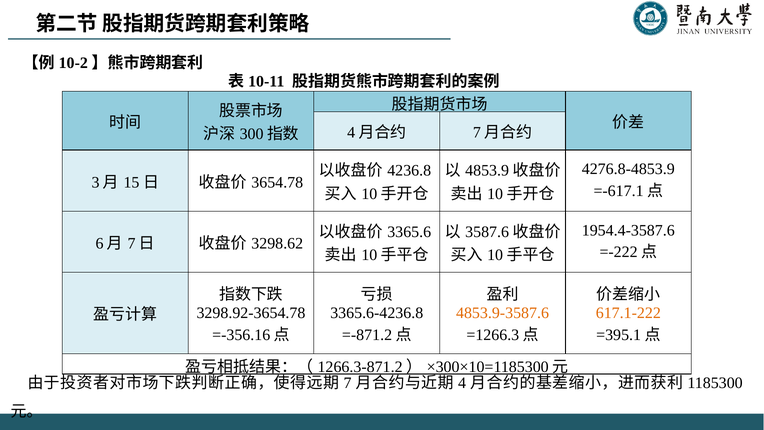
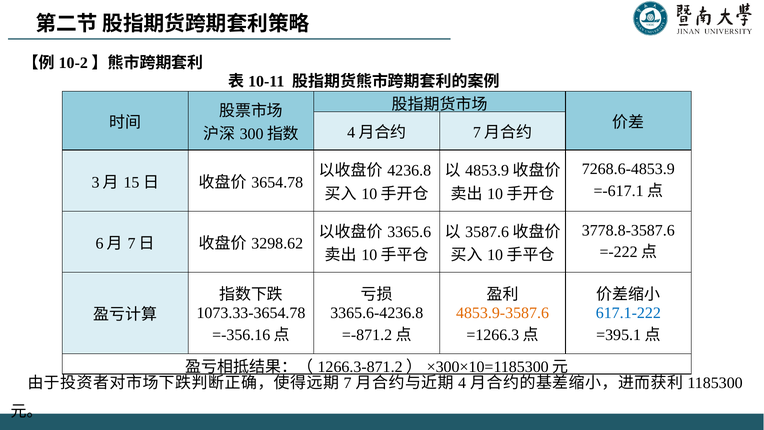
4276.8-4853.9: 4276.8-4853.9 -> 7268.6-4853.9
1954.4-3587.6: 1954.4-3587.6 -> 3778.8-3587.6
3298.92-3654.78: 3298.92-3654.78 -> 1073.33-3654.78
617.1-222 colour: orange -> blue
